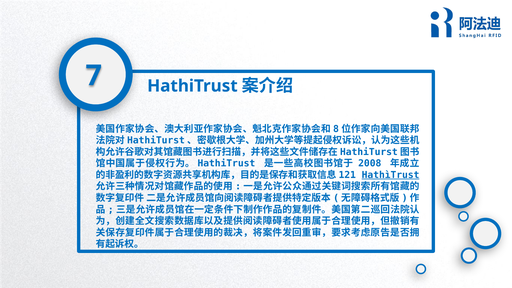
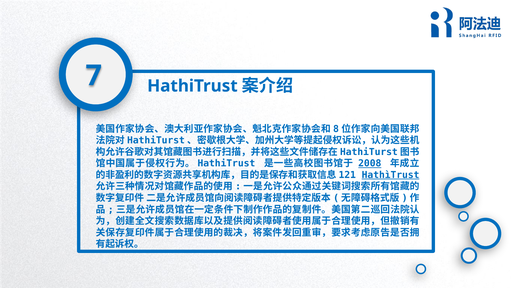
2008 underline: none -> present
